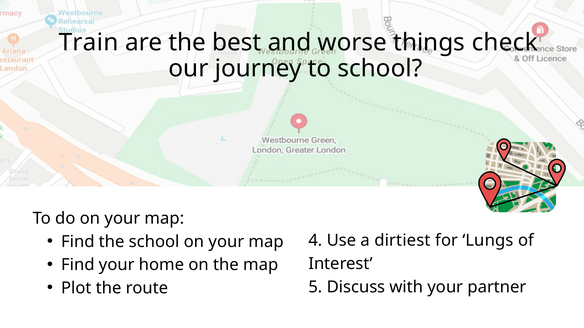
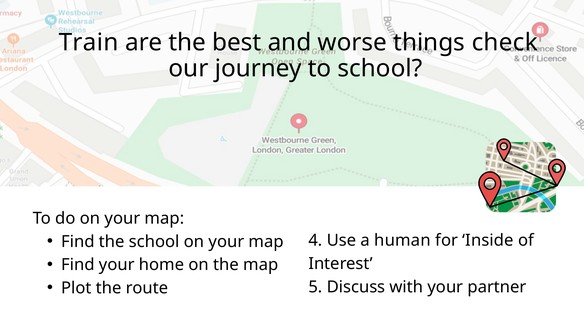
dirtiest: dirtiest -> human
Lungs: Lungs -> Inside
